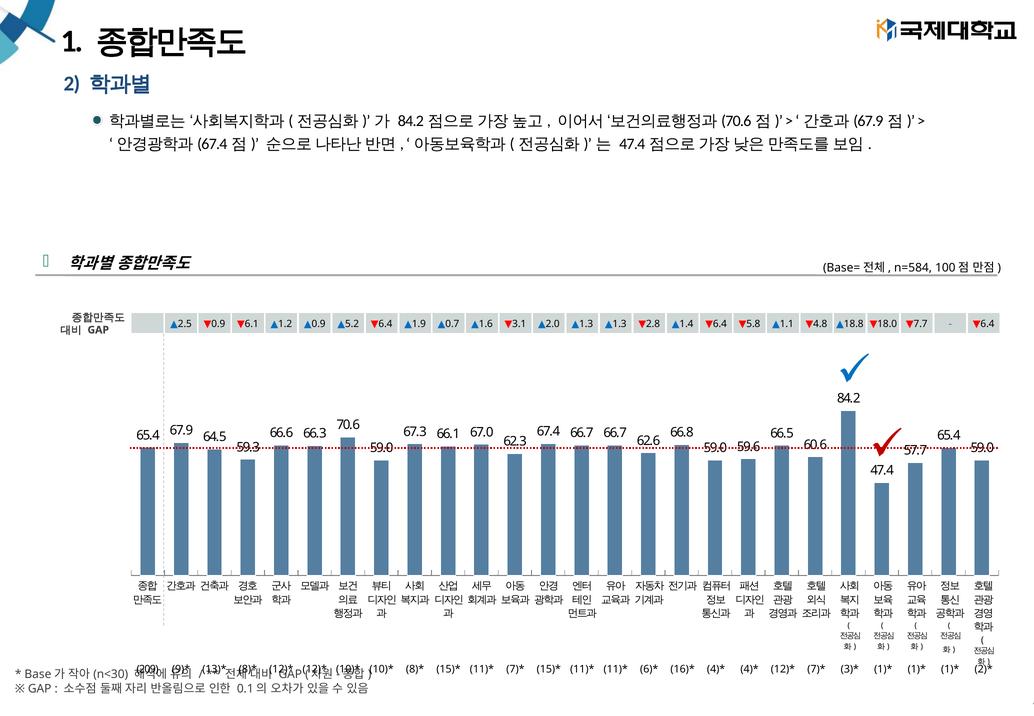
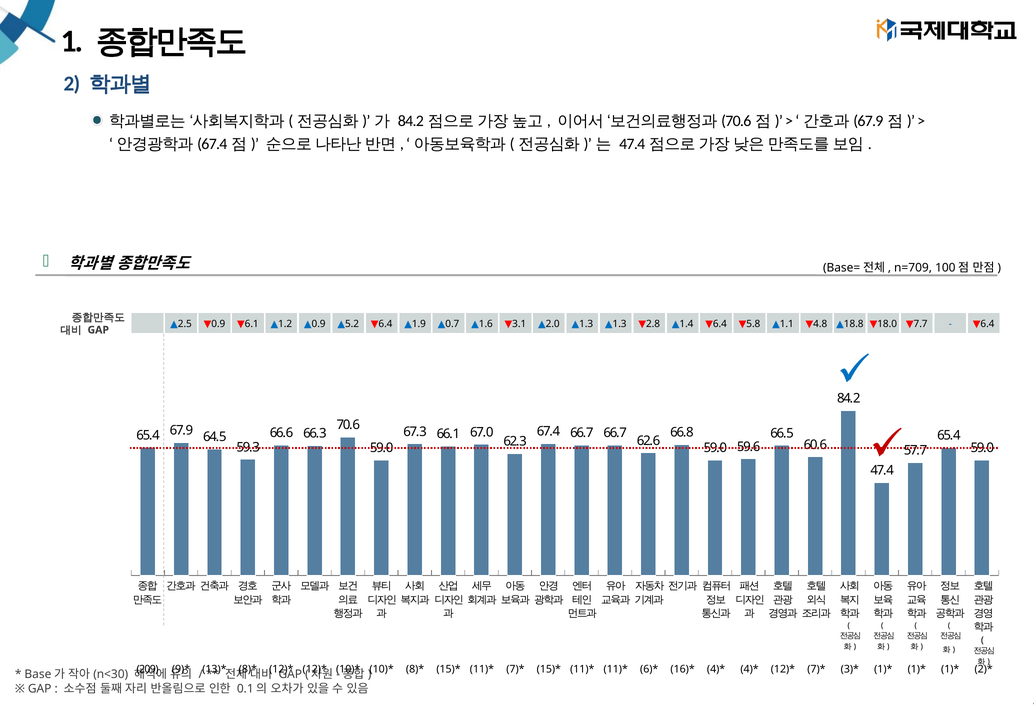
n=584: n=584 -> n=709
